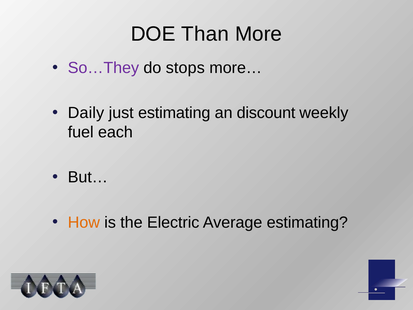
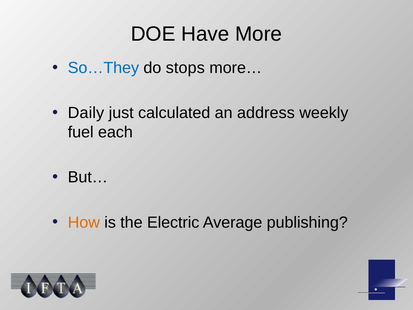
Than: Than -> Have
So…They colour: purple -> blue
just estimating: estimating -> calculated
discount: discount -> address
Average estimating: estimating -> publishing
